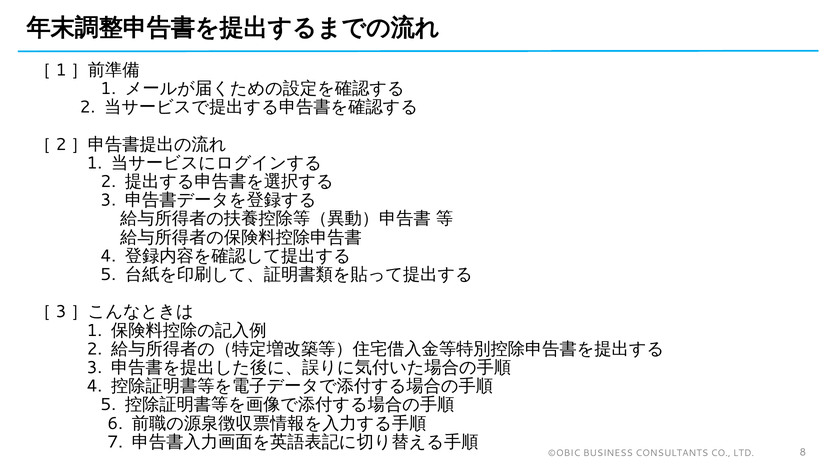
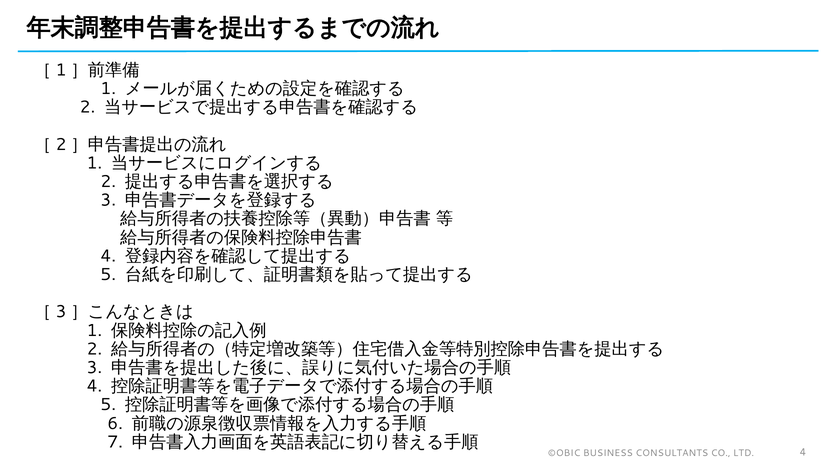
LTD 8: 8 -> 4
